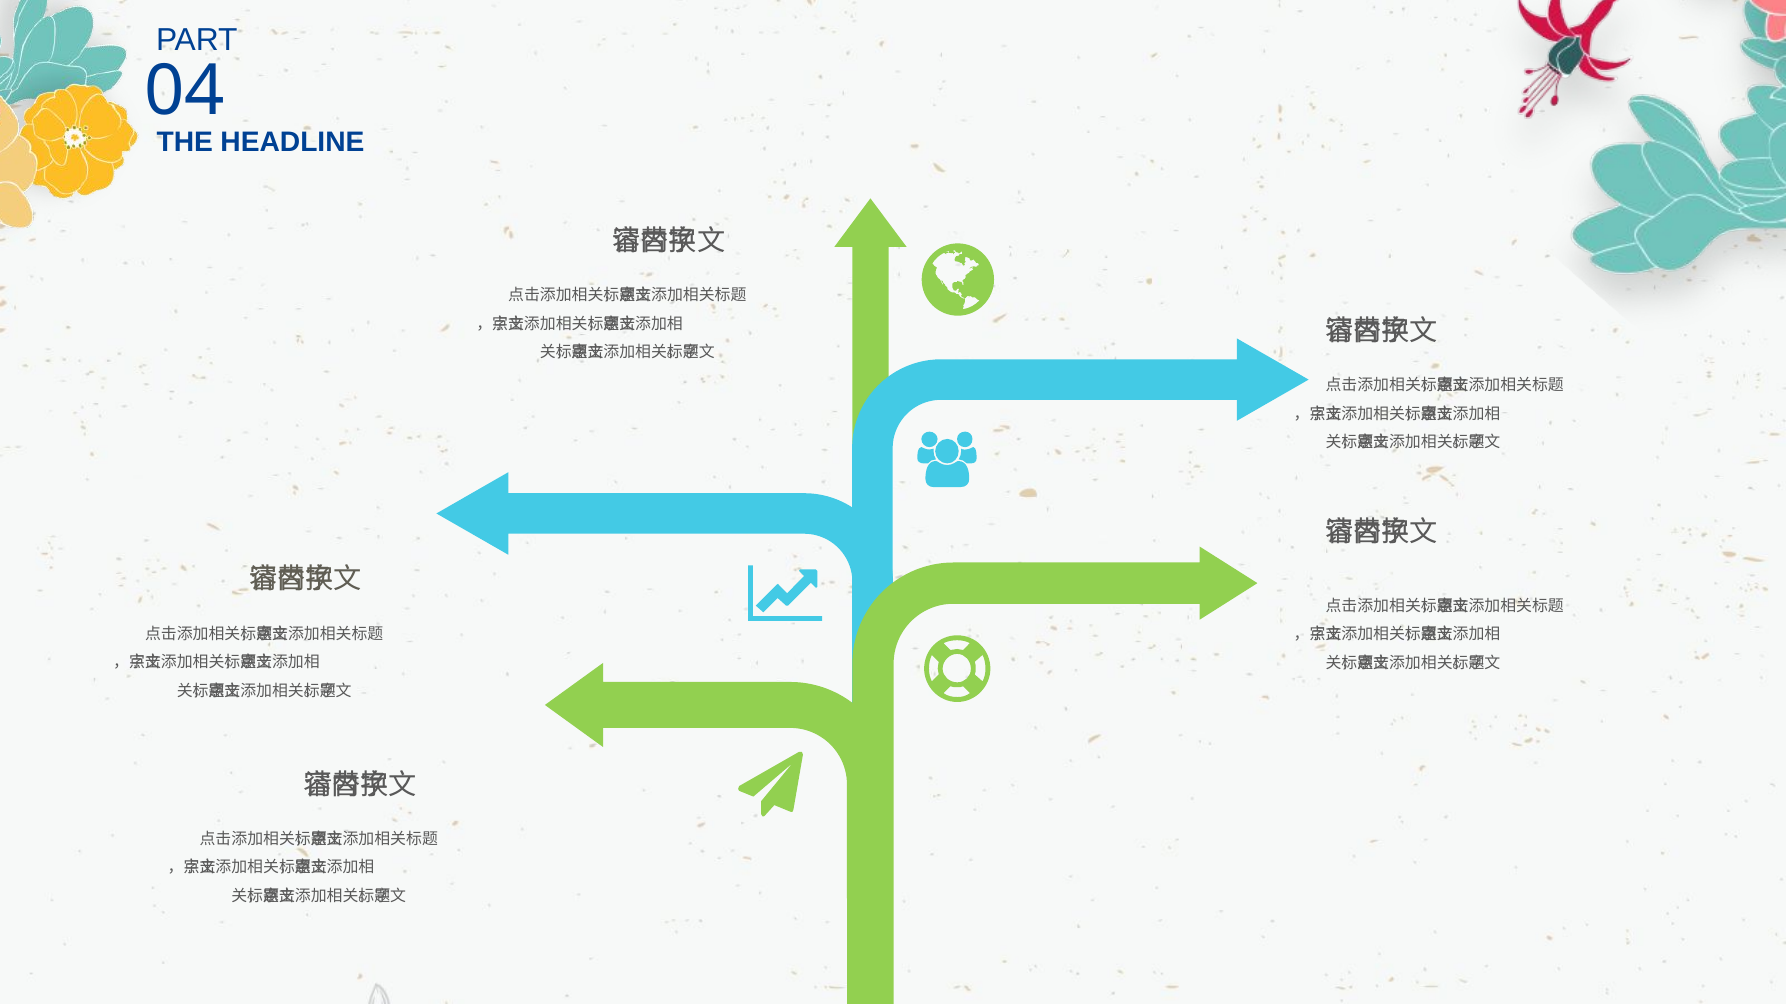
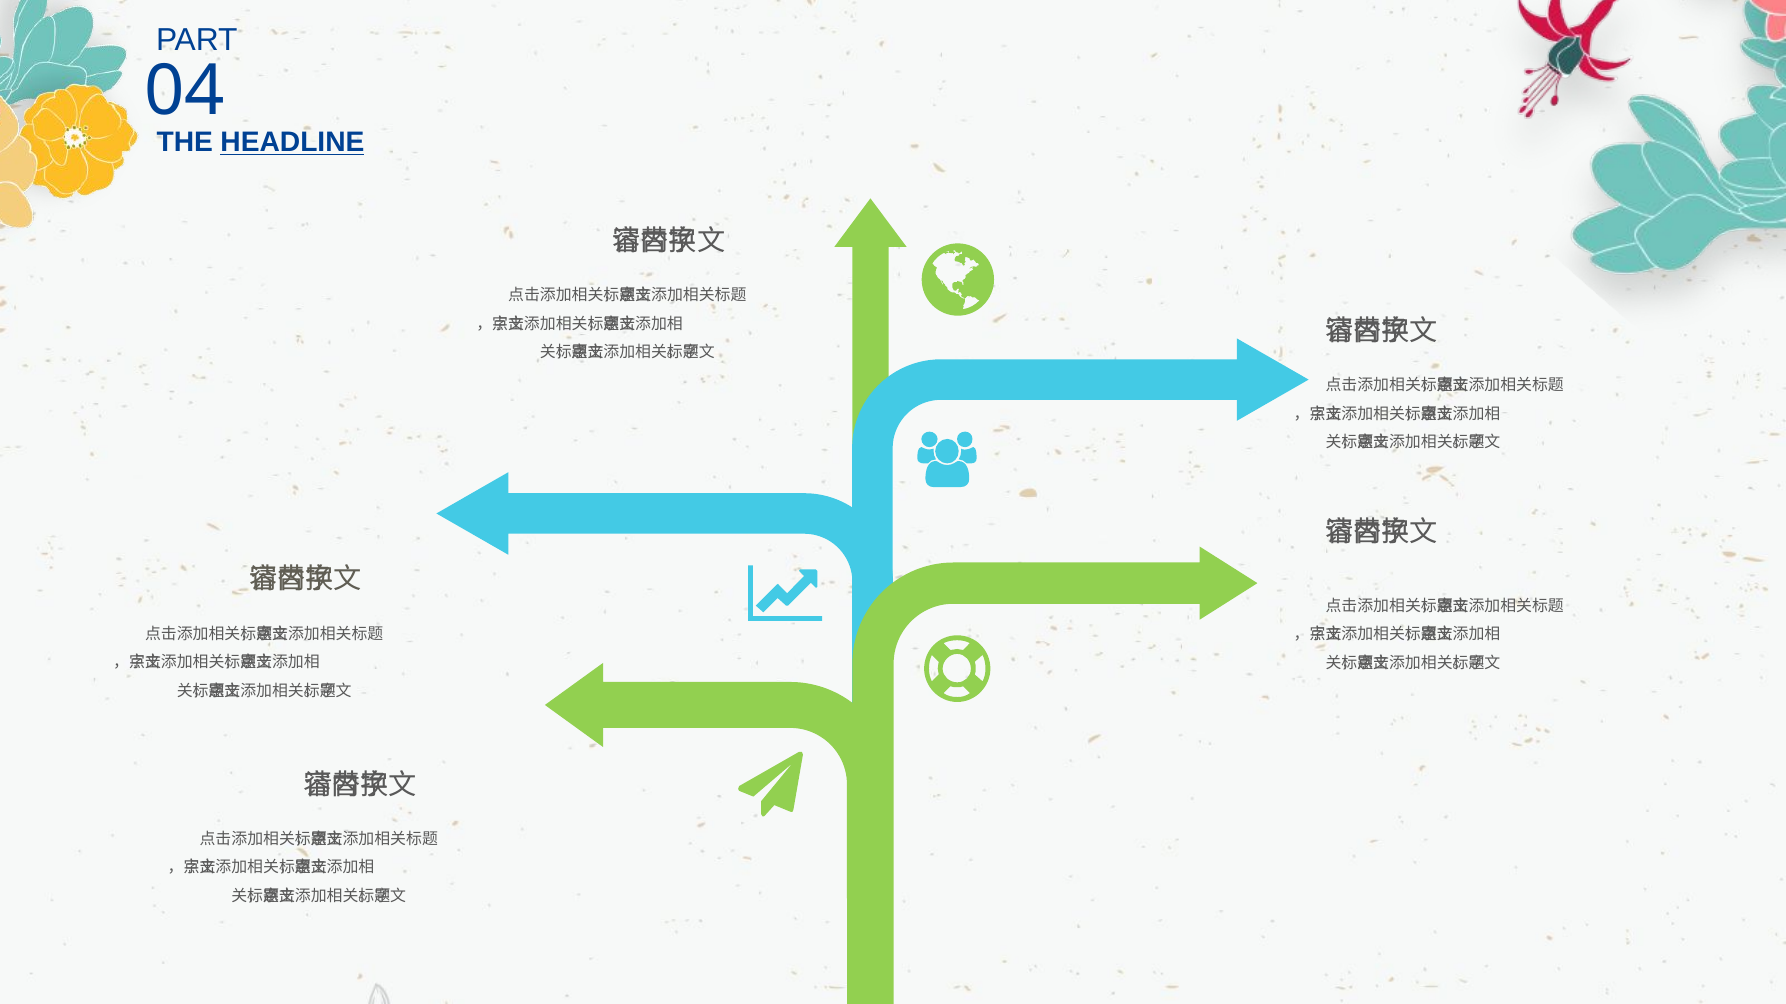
HEADLINE underline: none -> present
